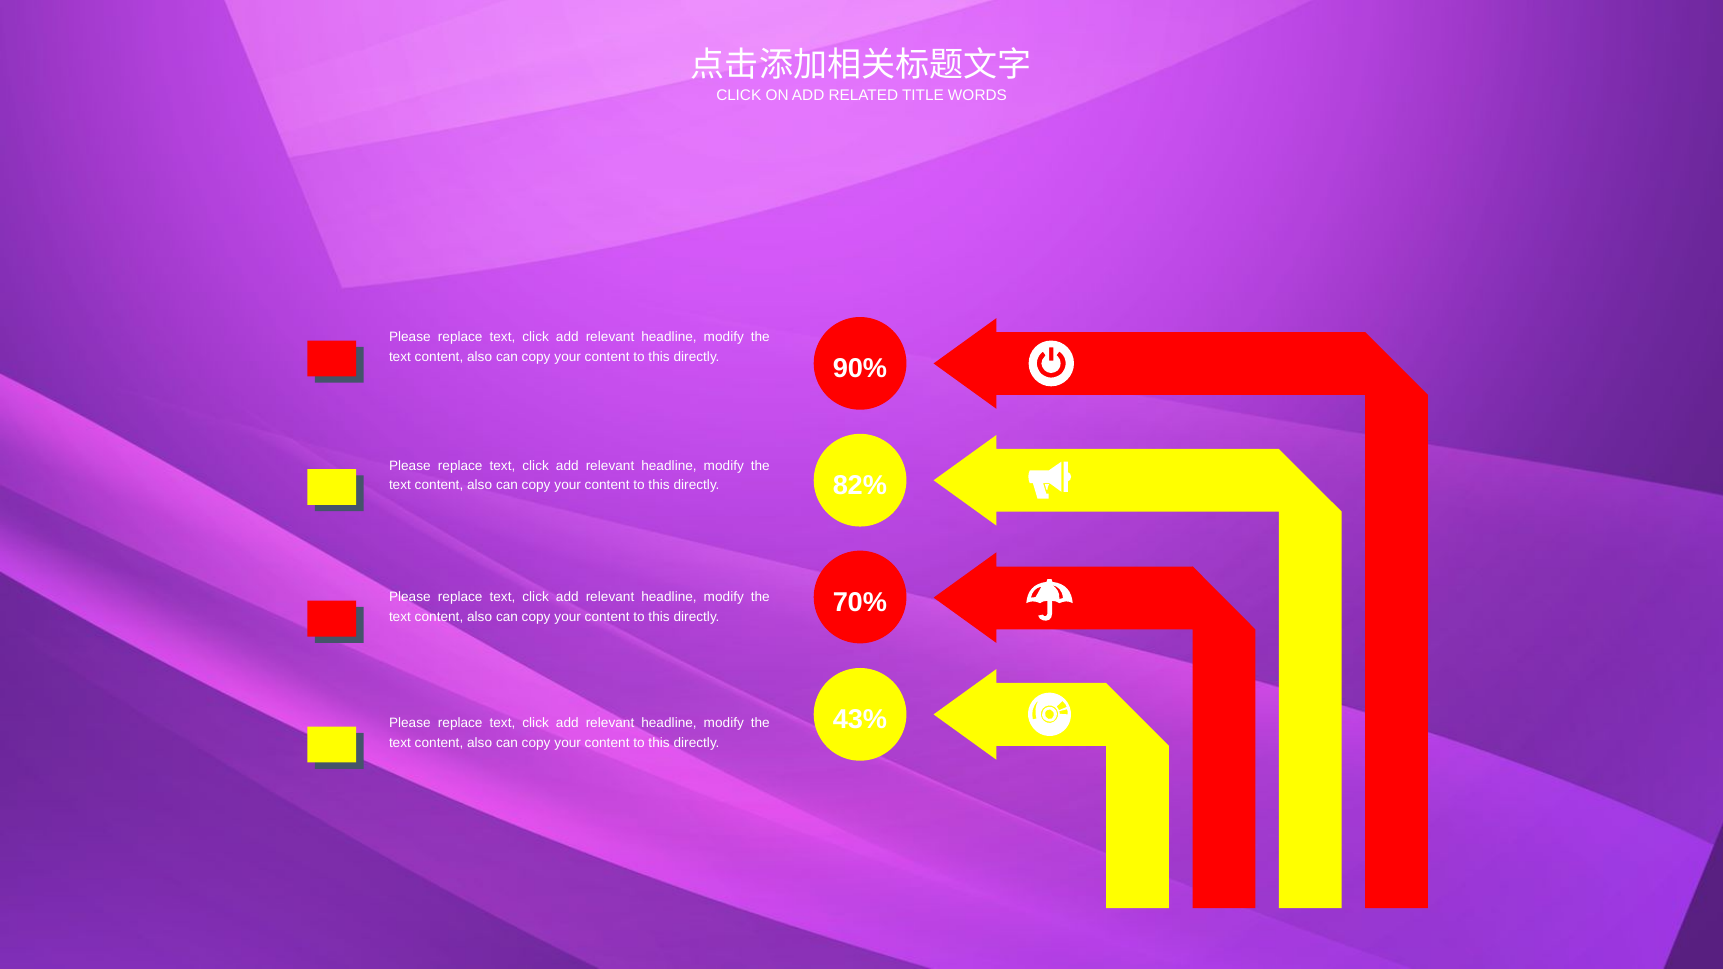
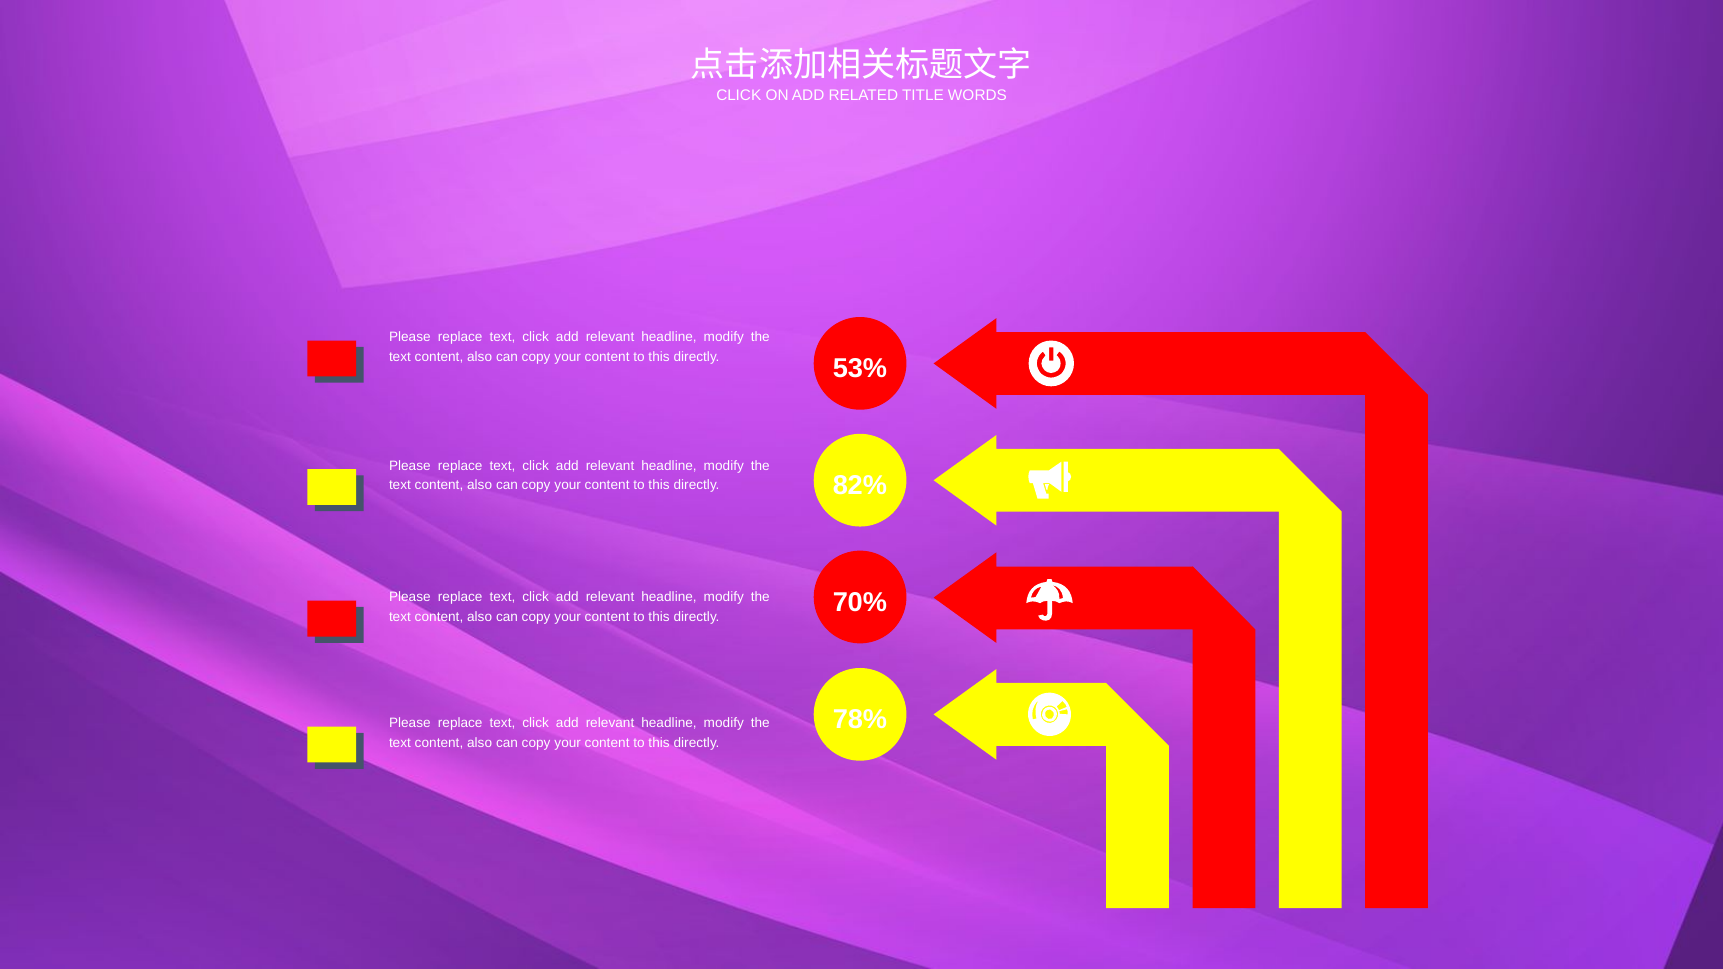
90%: 90% -> 53%
43%: 43% -> 78%
